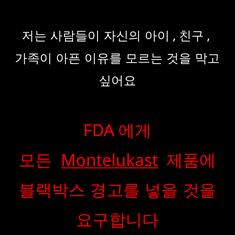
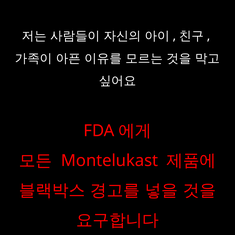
Montelukast underline: present -> none
